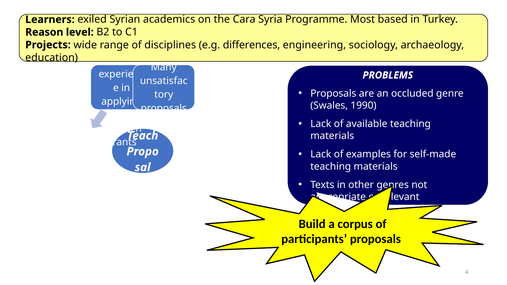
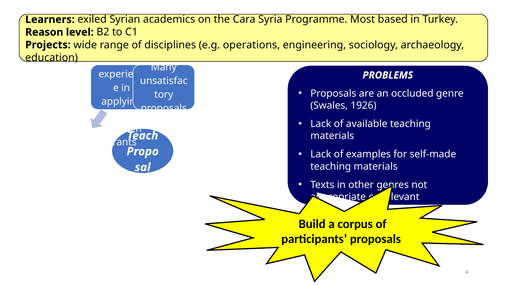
differences: differences -> operations
1990: 1990 -> 1926
